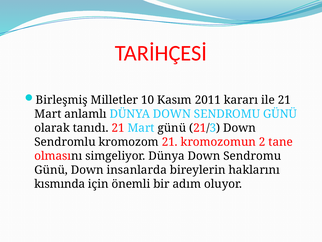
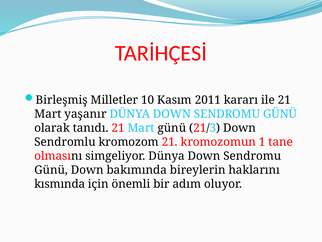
anlamlı: anlamlı -> yaşanır
2: 2 -> 1
insanlarda: insanlarda -> bakımında
